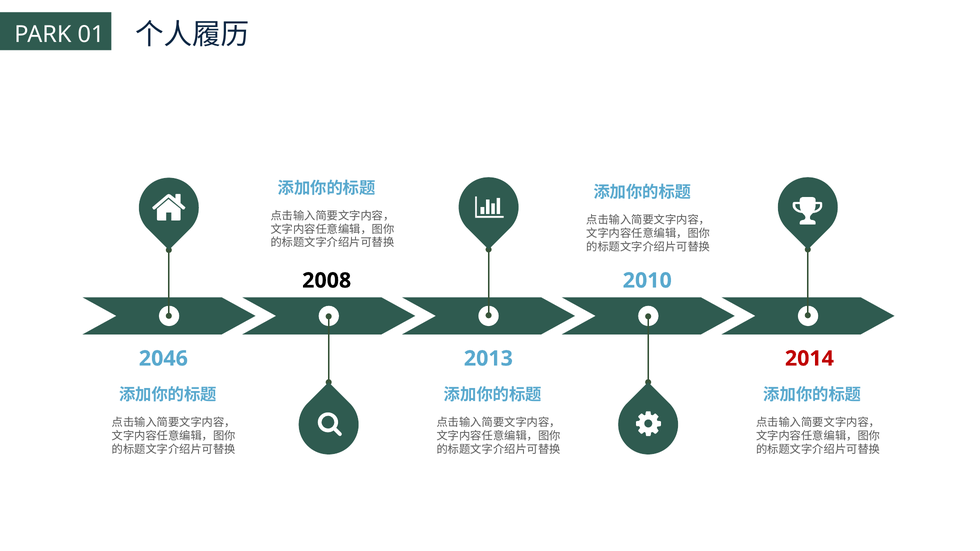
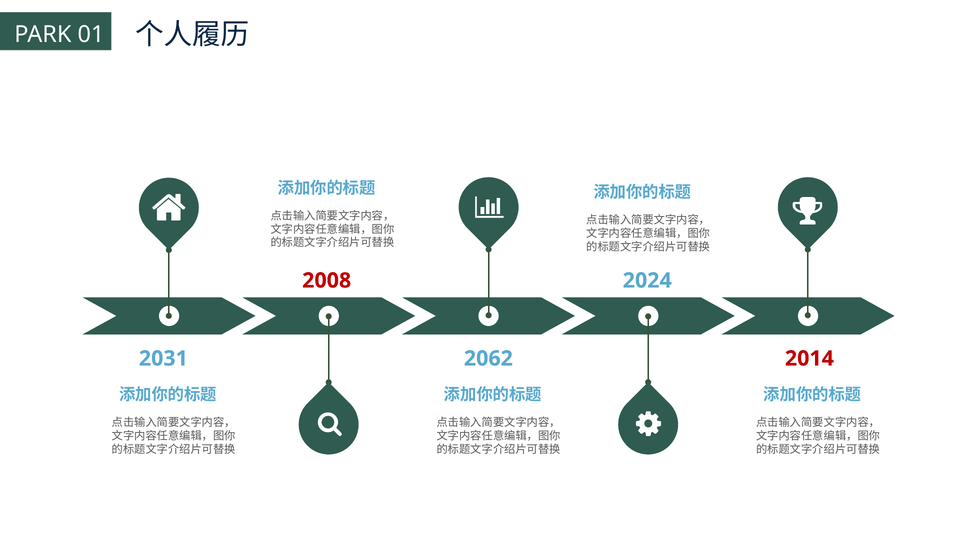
2008 colour: black -> red
2010: 2010 -> 2024
2046: 2046 -> 2031
2013: 2013 -> 2062
